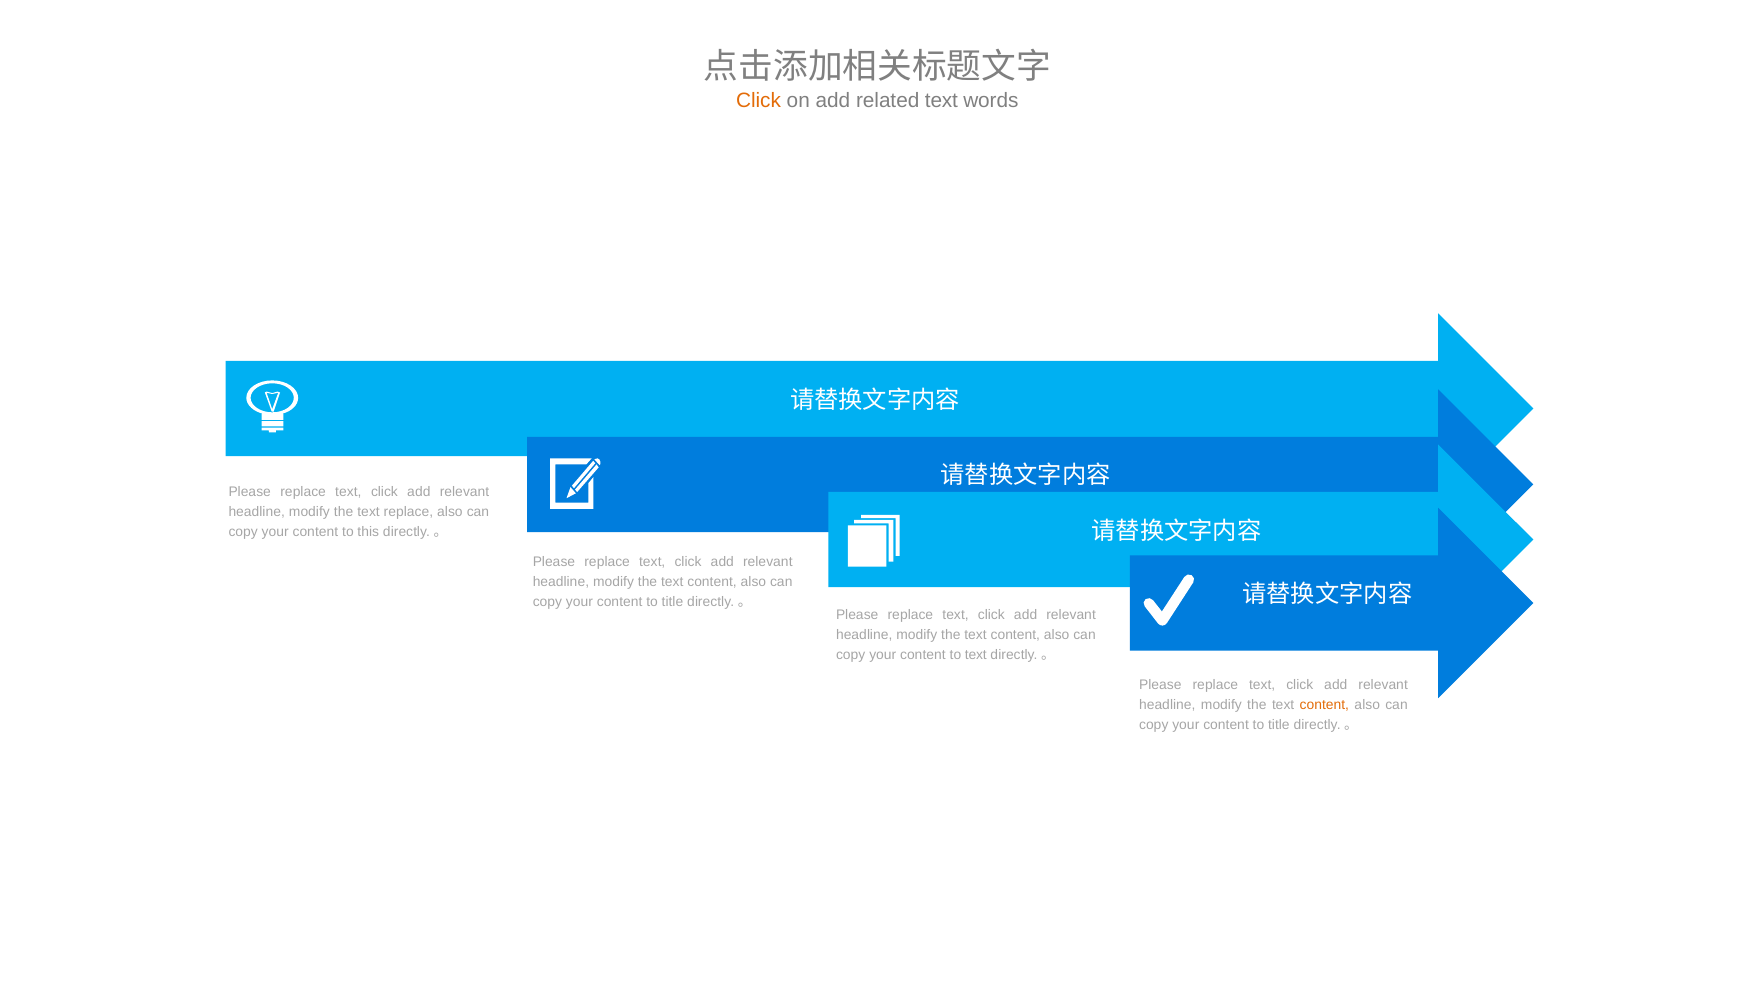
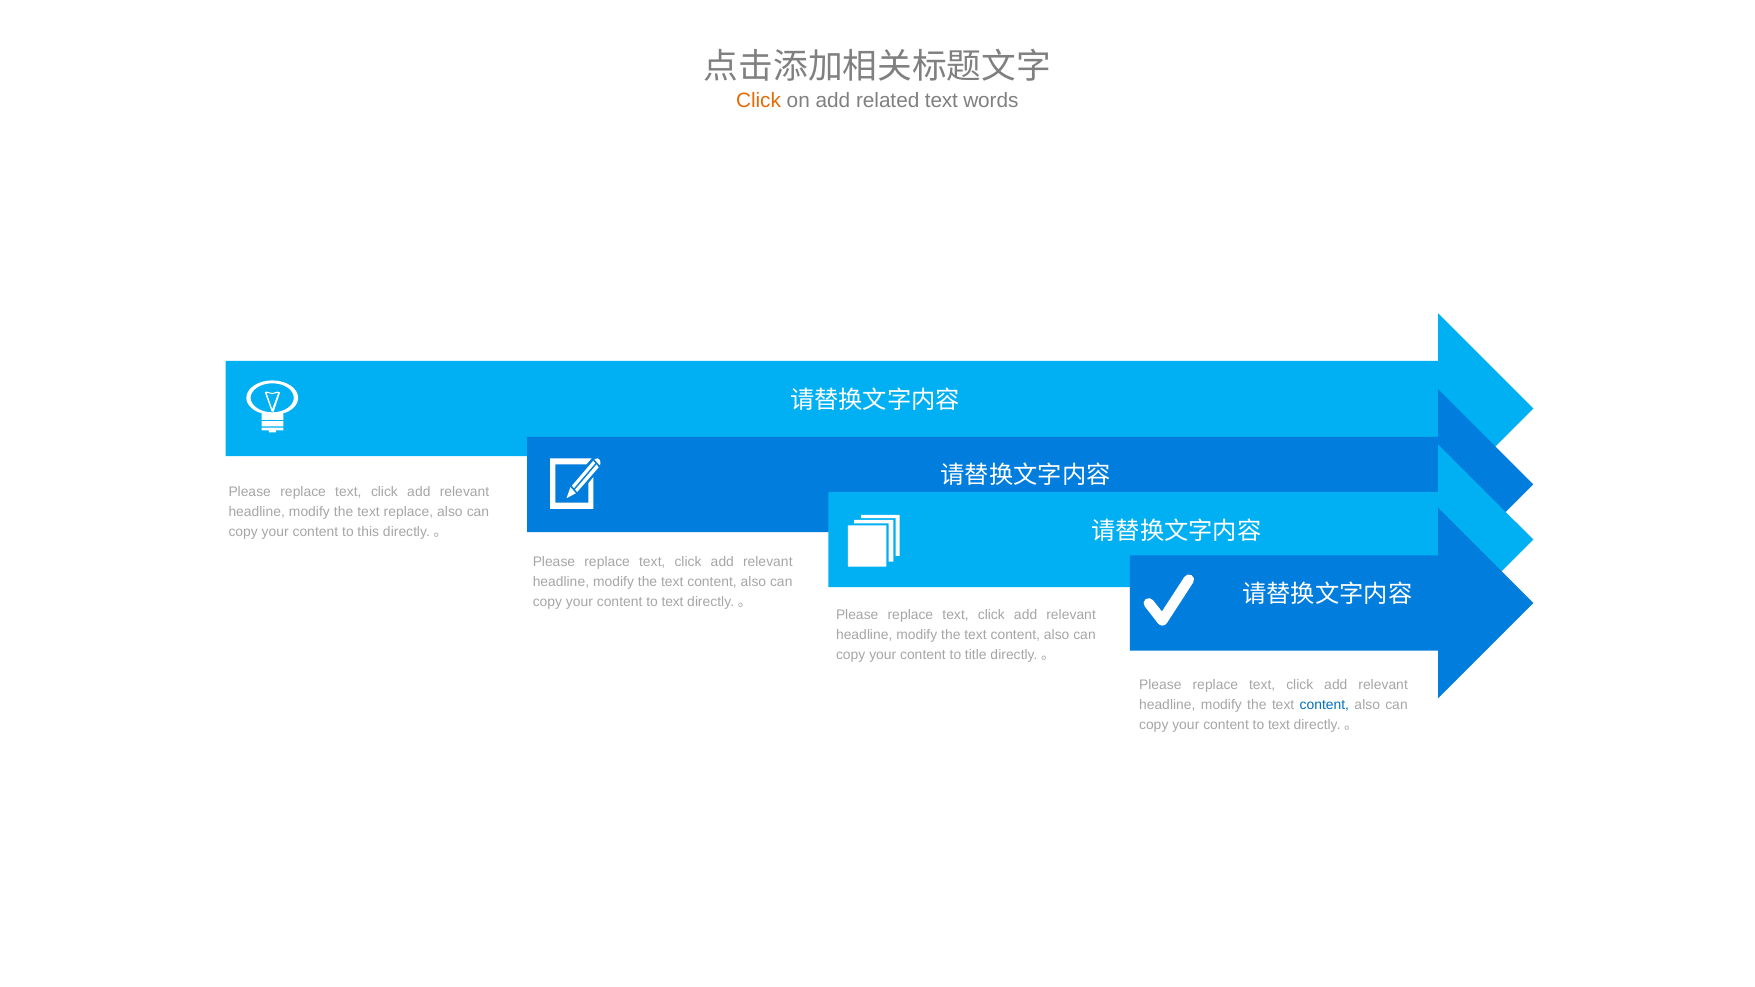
title at (672, 602): title -> text
to text: text -> title
content at (1324, 705) colour: orange -> blue
title at (1279, 725): title -> text
